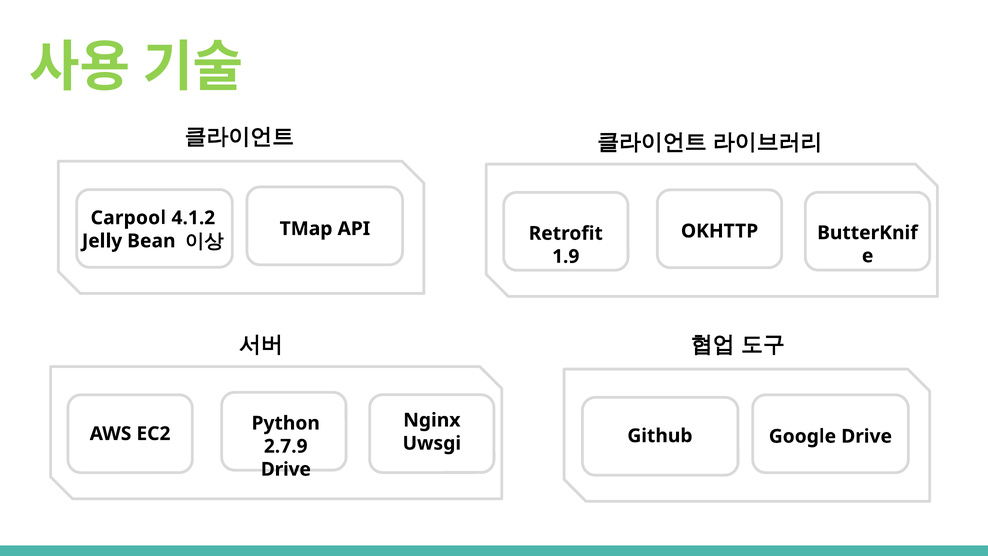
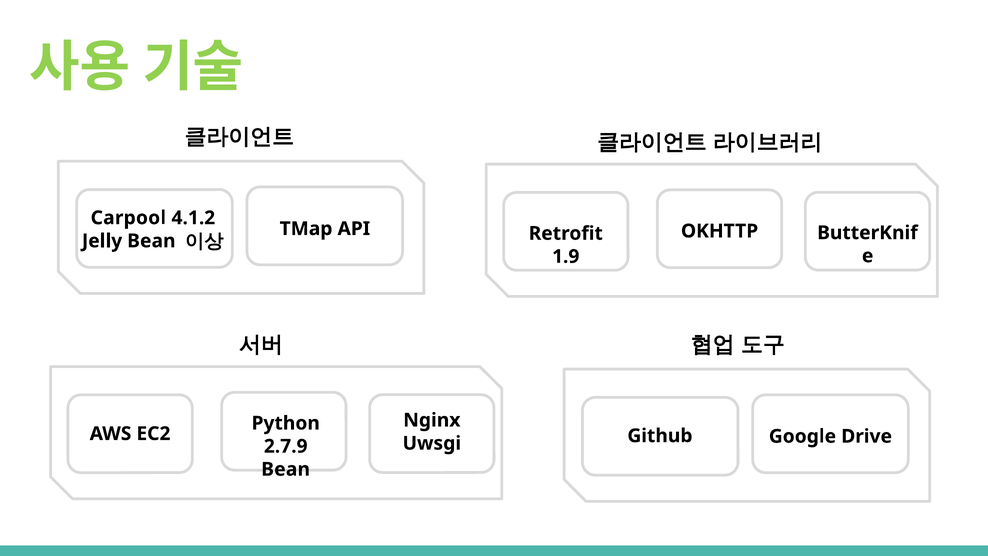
Drive at (286, 469): Drive -> Bean
